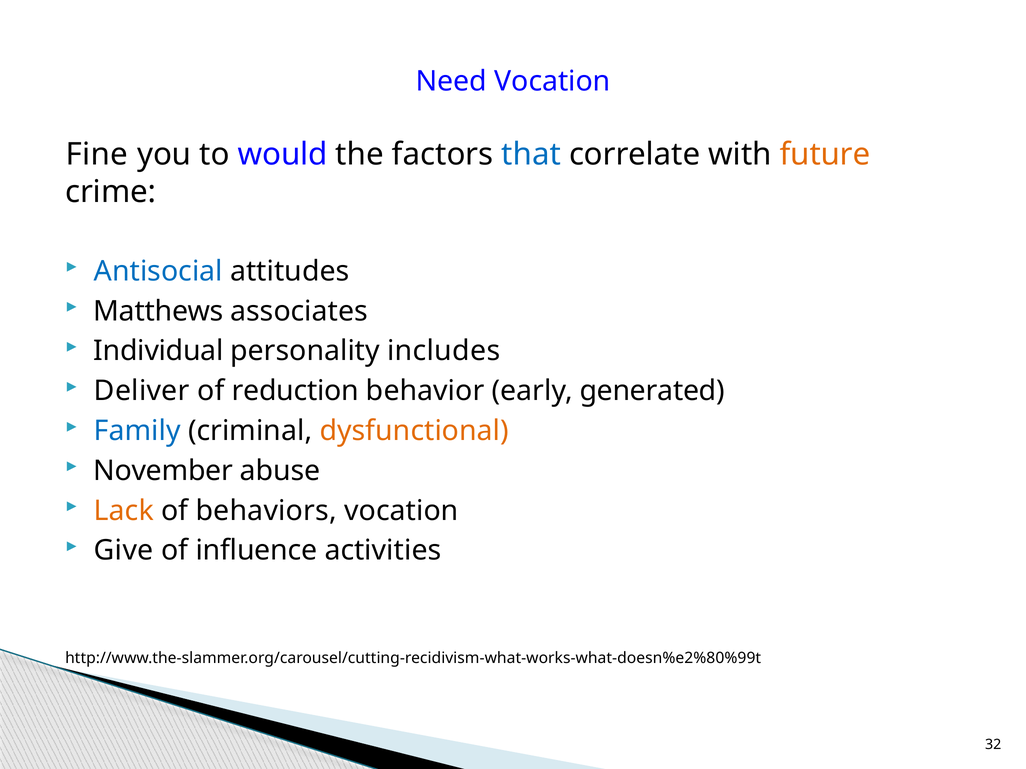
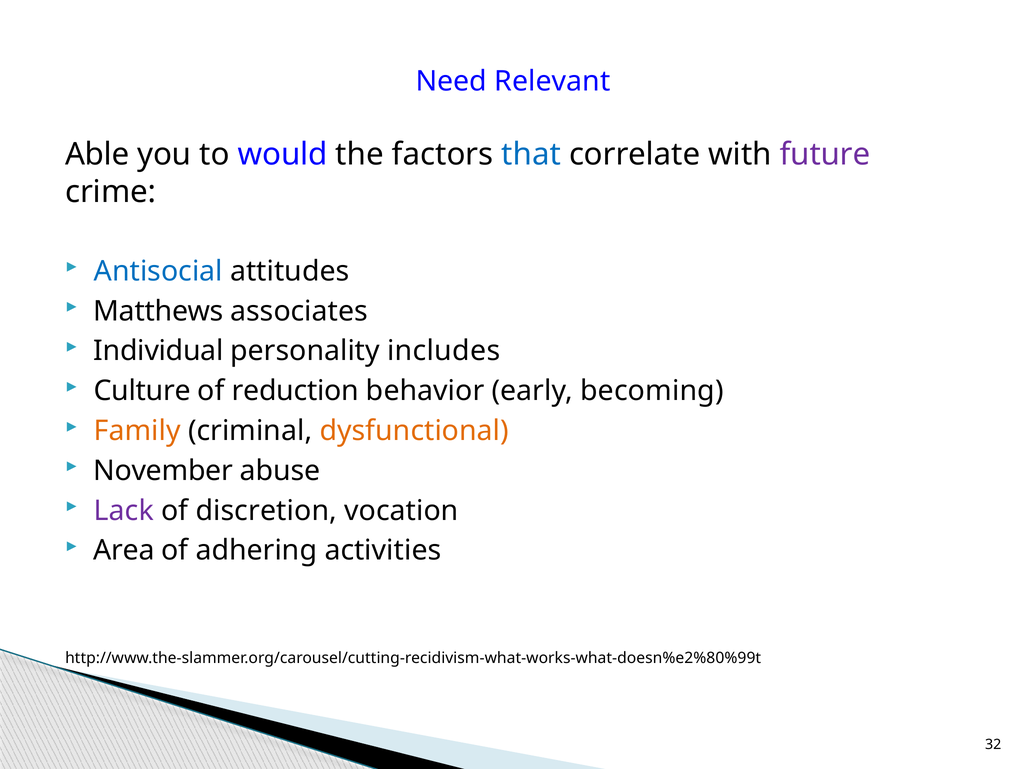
Need Vocation: Vocation -> Relevant
Fine: Fine -> Able
future colour: orange -> purple
Deliver: Deliver -> Culture
generated: generated -> becoming
Family colour: blue -> orange
Lack colour: orange -> purple
behaviors: behaviors -> discretion
Give: Give -> Area
influence: influence -> adhering
